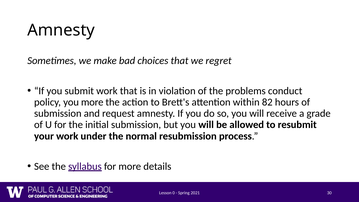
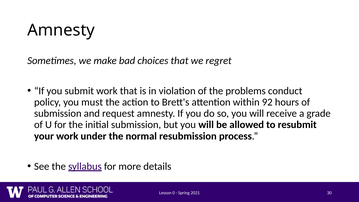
you more: more -> must
82: 82 -> 92
